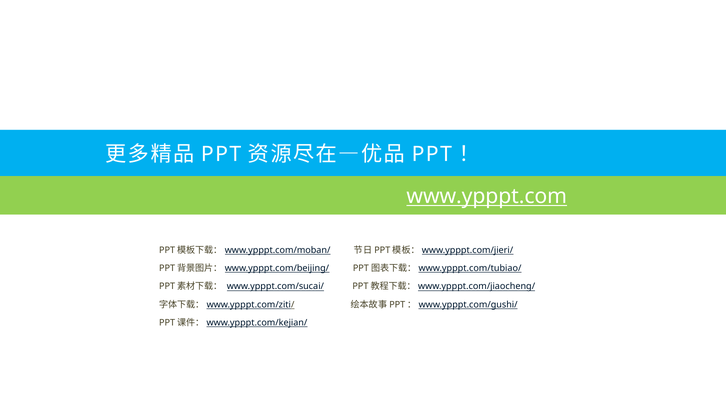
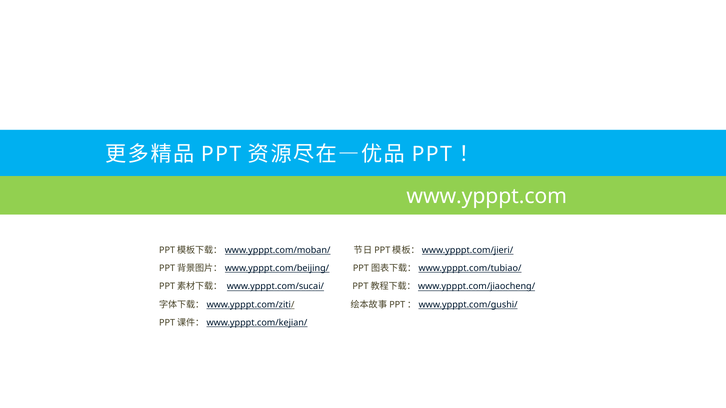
www.ypppt.com underline: present -> none
